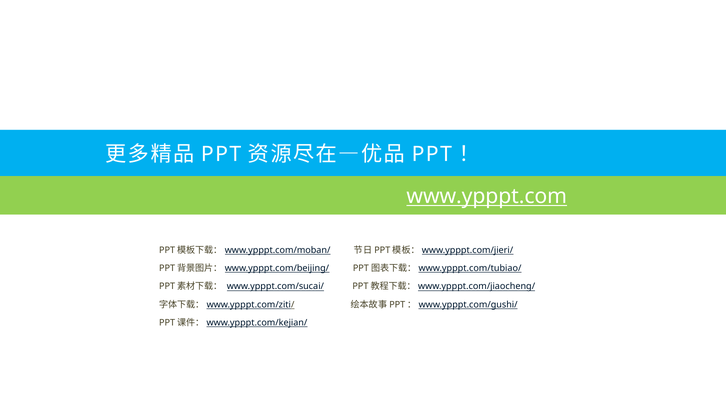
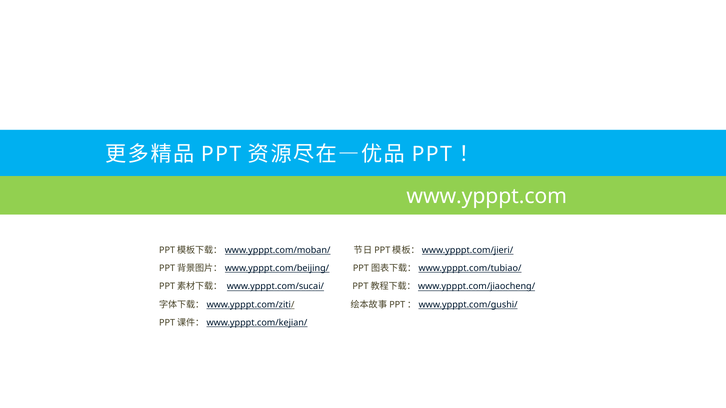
www.ypppt.com underline: present -> none
